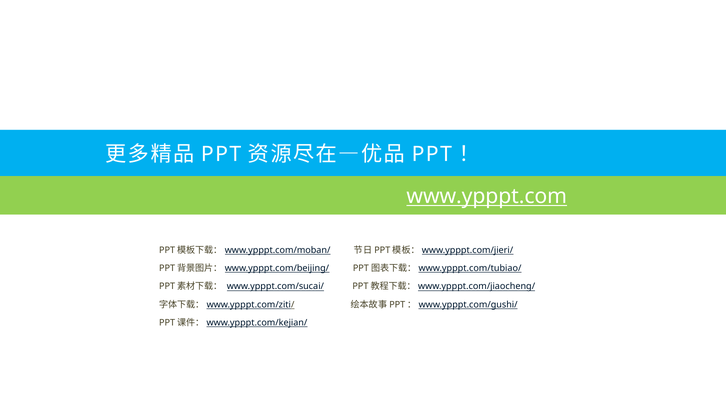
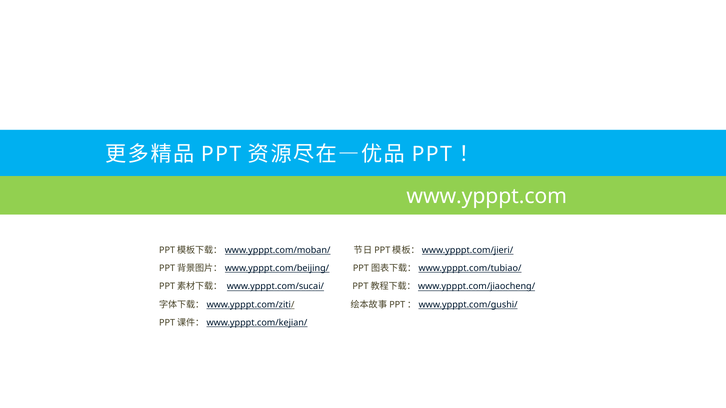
www.ypppt.com underline: present -> none
